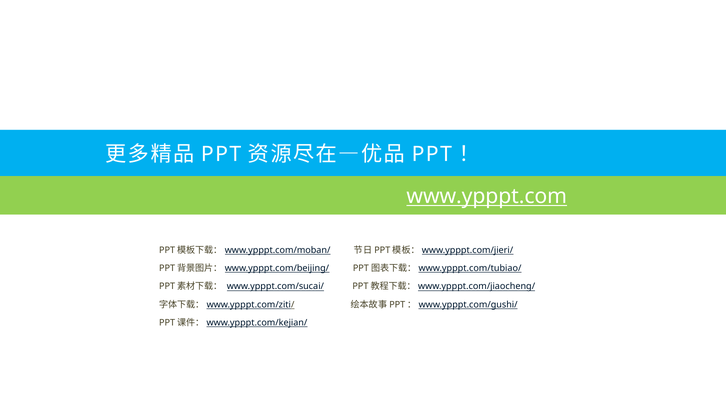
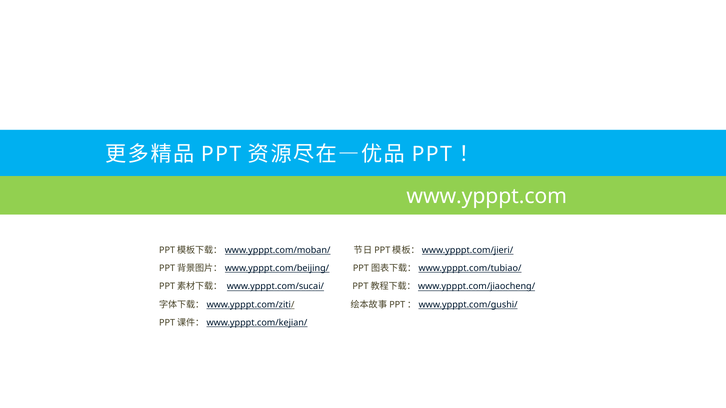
www.ypppt.com underline: present -> none
